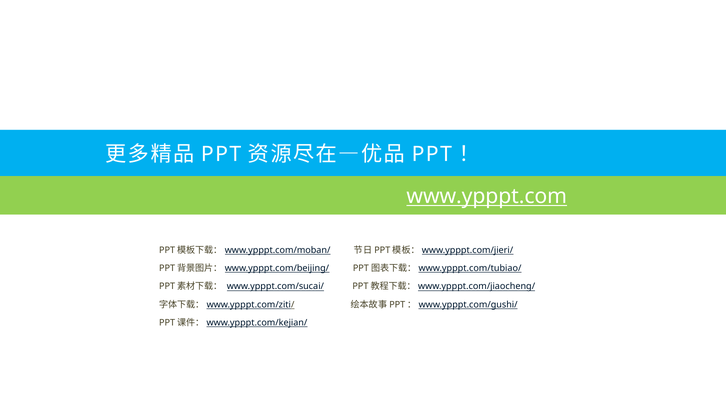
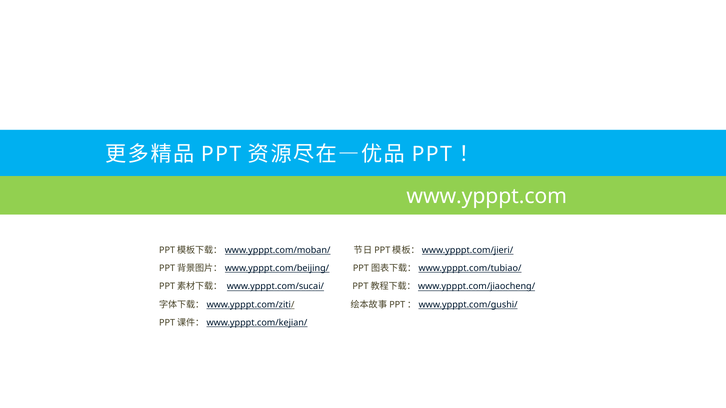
www.ypppt.com underline: present -> none
